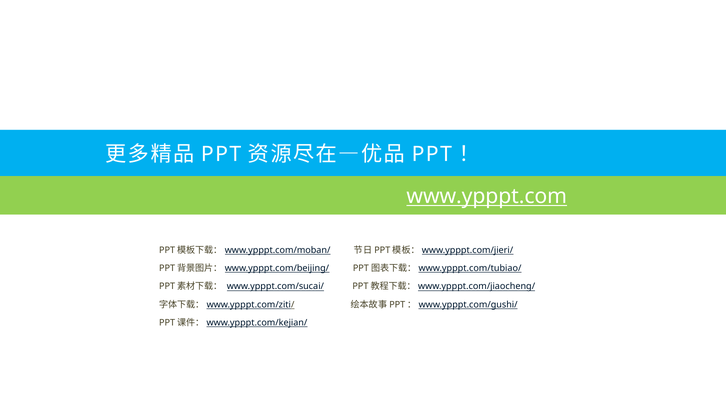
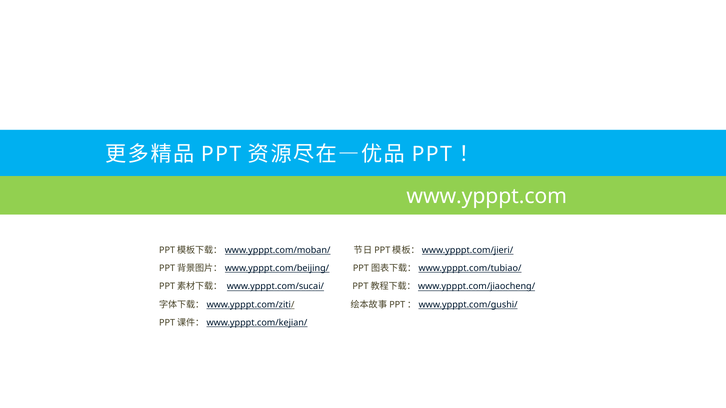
www.ypppt.com underline: present -> none
